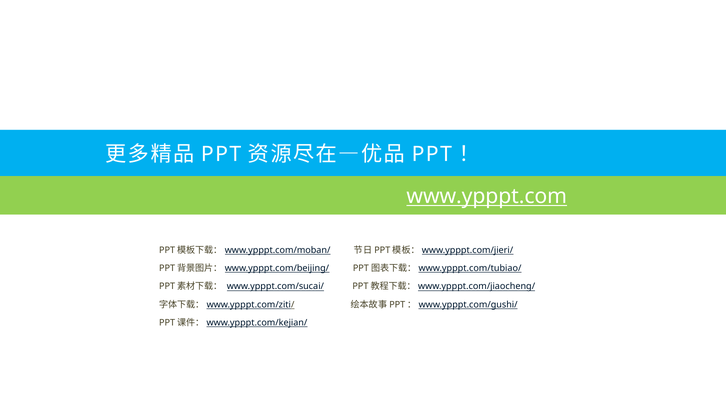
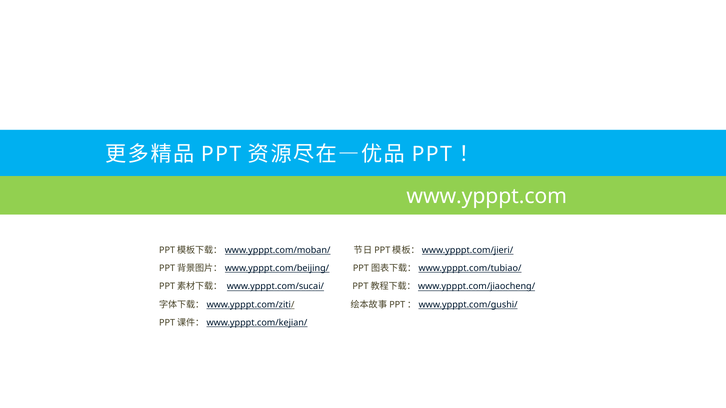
www.ypppt.com underline: present -> none
